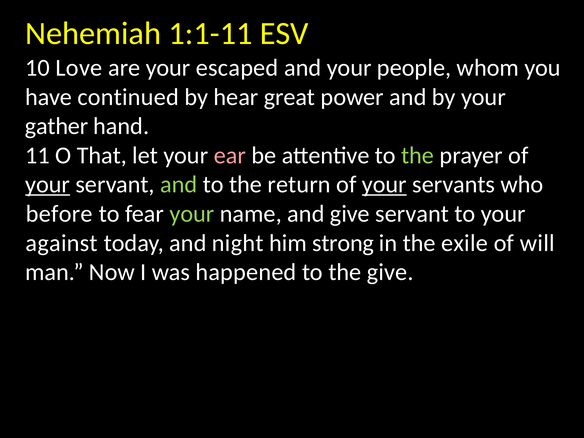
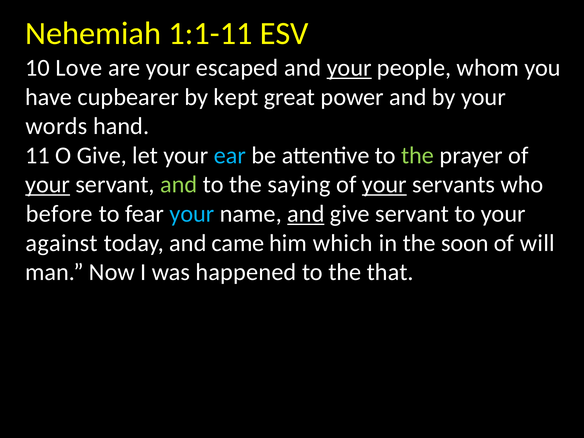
your at (349, 68) underline: none -> present
continued: continued -> cupbearer
hear: hear -> kept
gather: gather -> words
O That: That -> Give
ear colour: pink -> light blue
return: return -> saying
your at (192, 214) colour: light green -> light blue
and at (306, 214) underline: none -> present
night: night -> came
strong: strong -> which
exile: exile -> soon
the give: give -> that
